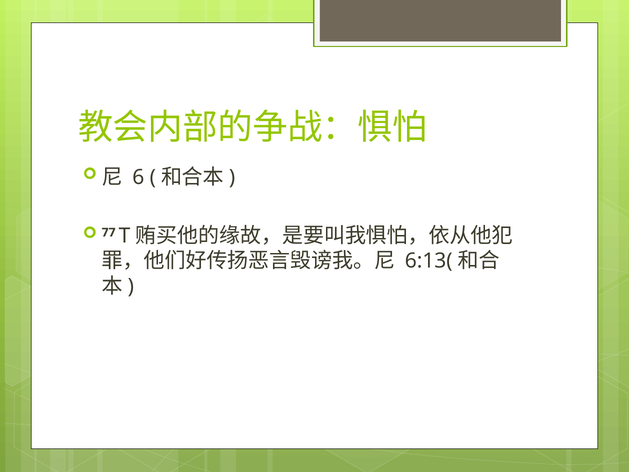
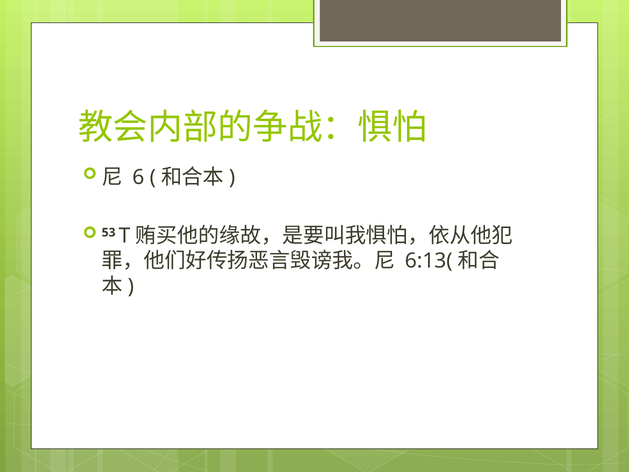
77: 77 -> 53
